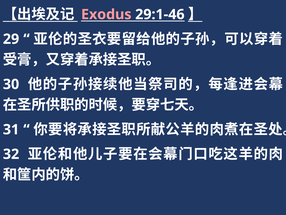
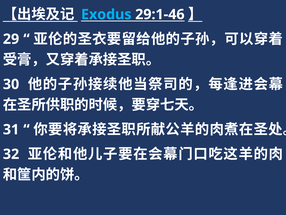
Exodus colour: pink -> light blue
